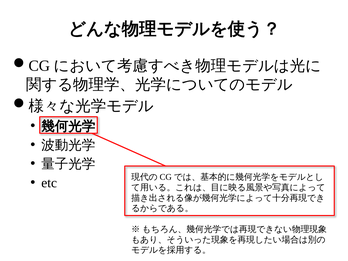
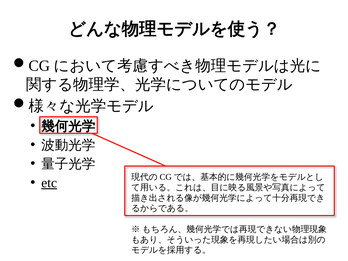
etc underline: none -> present
